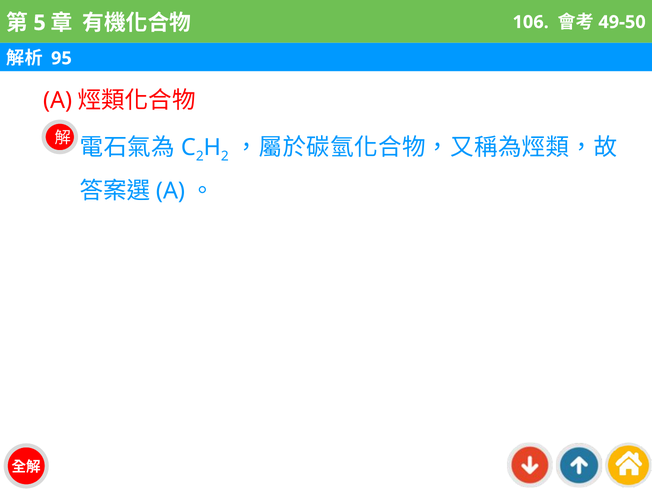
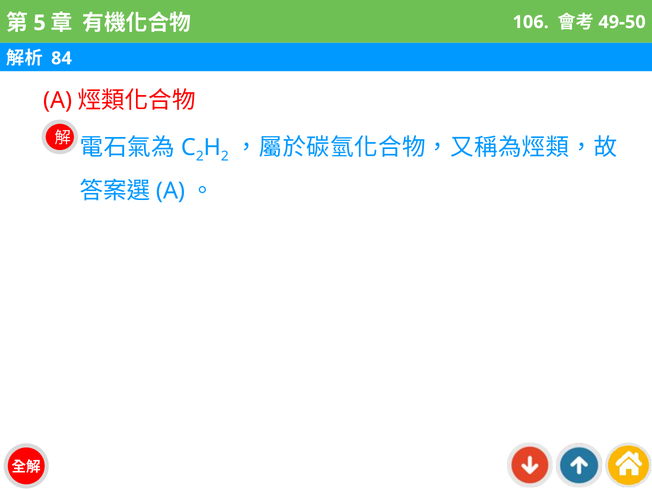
95: 95 -> 84
